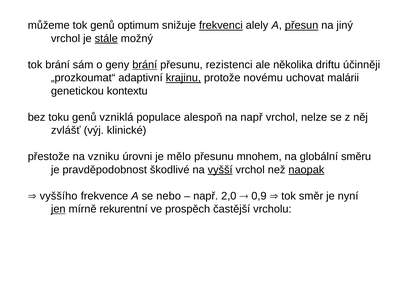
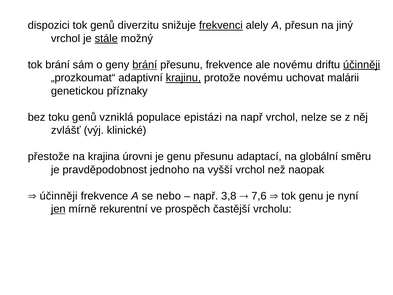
můžeme: můžeme -> dispozici
optimum: optimum -> diverzitu
přesun underline: present -> none
přesunu rezistenci: rezistenci -> frekvence
ale několika: několika -> novému
účinněji at (362, 65) underline: none -> present
kontextu: kontextu -> příznaky
alespoň: alespoň -> epistázi
vzniku: vzniku -> krajina
je mělo: mělo -> genu
mnohem: mnohem -> adaptací
škodlivé: škodlivé -> jednoho
vyšší underline: present -> none
naopak underline: present -> none
vyššího at (59, 196): vyššího -> účinněji
2,0: 2,0 -> 3,8
0,9: 0,9 -> 7,6
tok směr: směr -> genu
